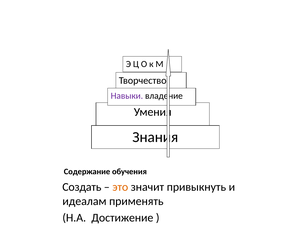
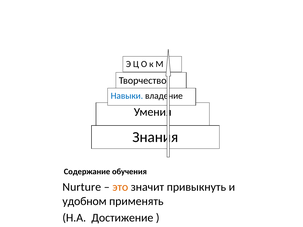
Навыки colour: purple -> blue
Создать: Создать -> Nurture
идеалам: идеалам -> удобном
